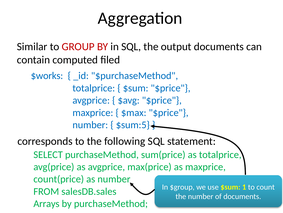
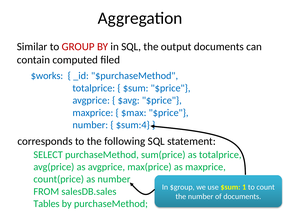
$sum:5: $sum:5 -> $sum:4
Arrays: Arrays -> Tables
